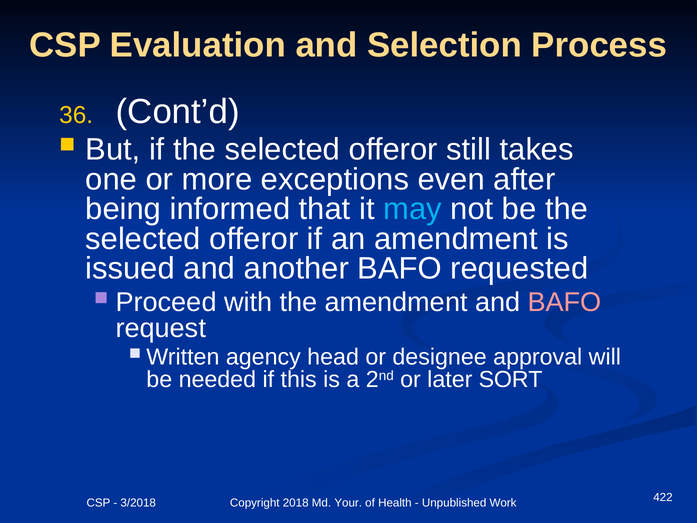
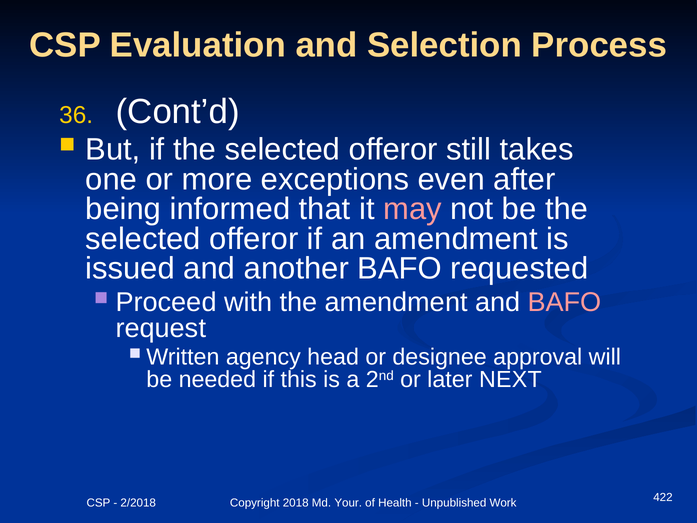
may colour: light blue -> pink
SORT: SORT -> NEXT
3/2018: 3/2018 -> 2/2018
